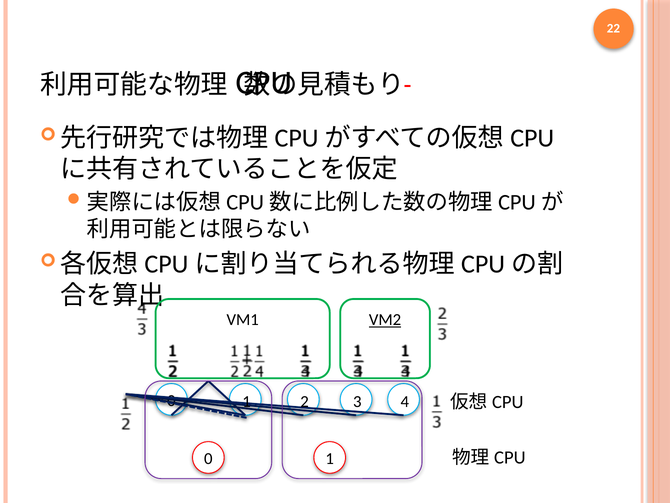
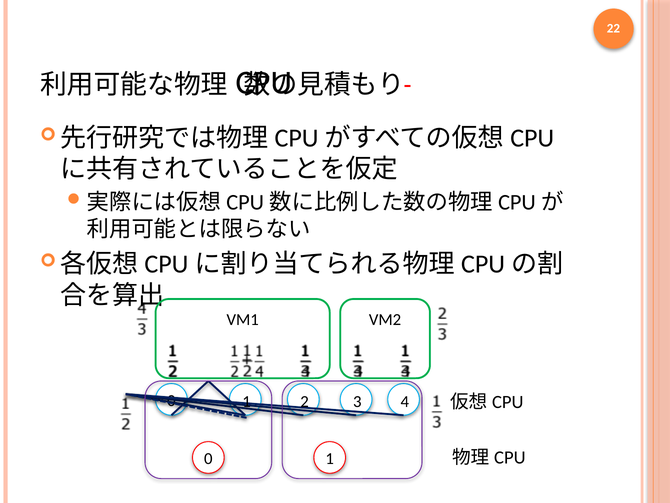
VM2 underline: present -> none
